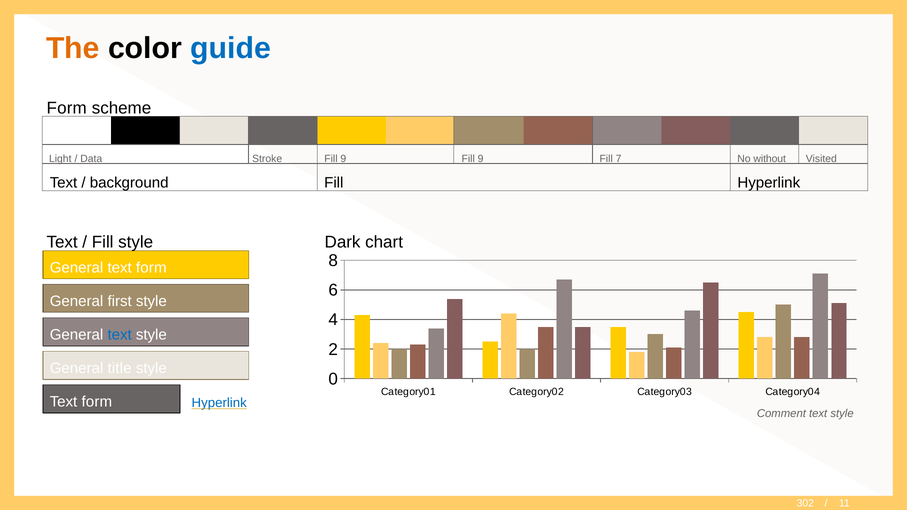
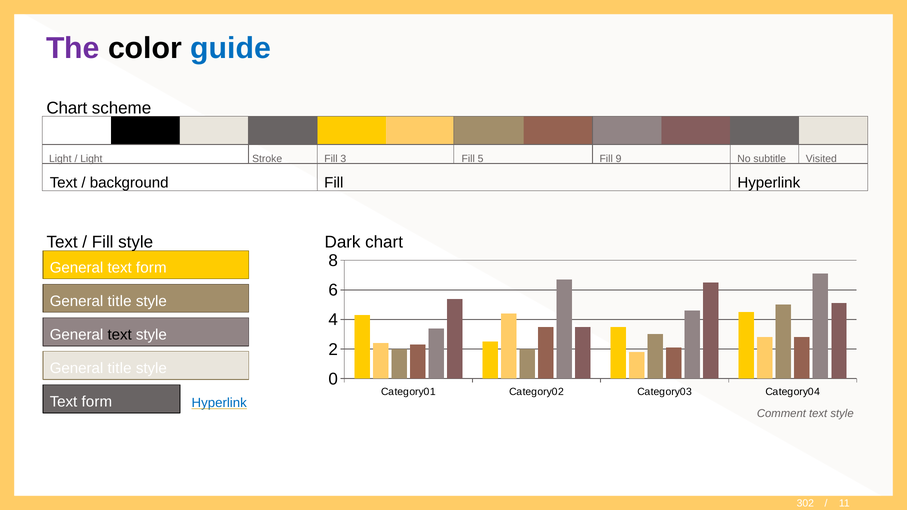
The colour: orange -> purple
Form at (67, 108): Form -> Chart
Data at (91, 159): Data -> Light
9 at (343, 159): 9 -> 3
9 at (481, 159): 9 -> 5
7: 7 -> 9
without: without -> subtitle
first at (120, 301): first -> title
text at (120, 335) colour: blue -> black
